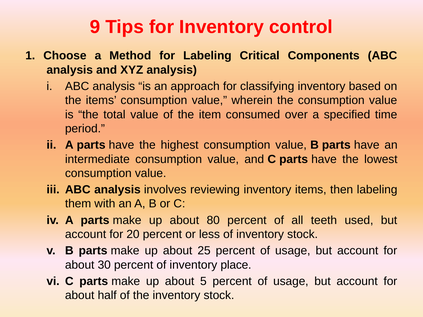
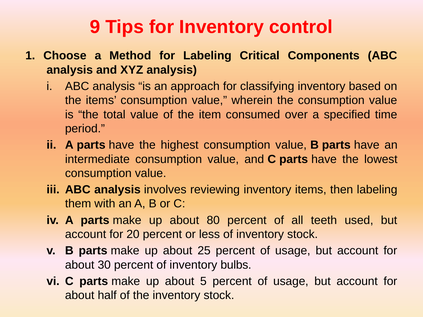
place: place -> bulbs
